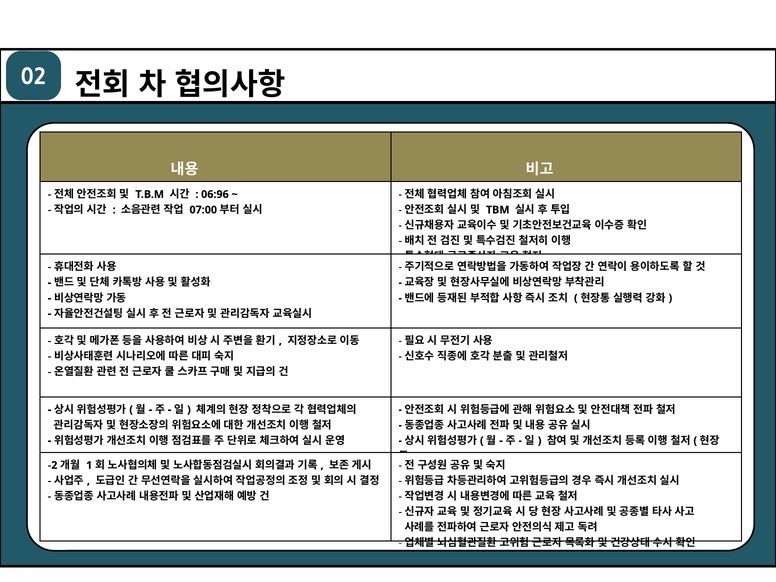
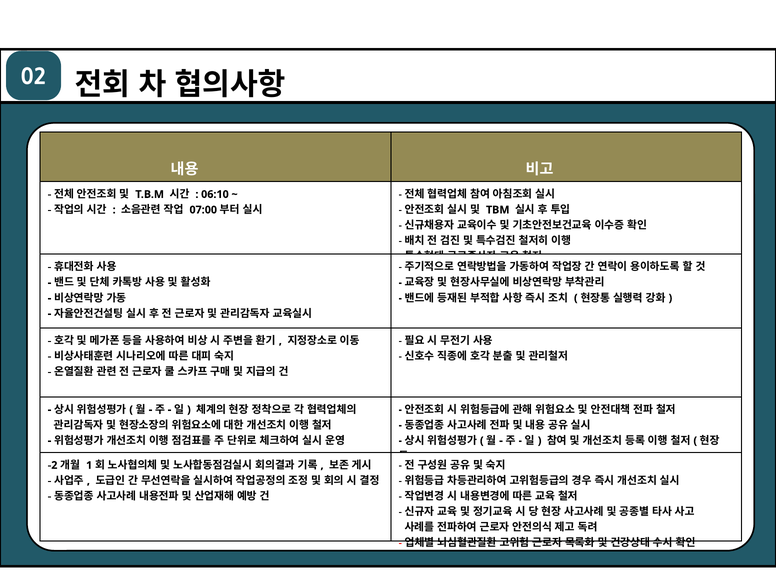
06:96: 06:96 -> 06:10
